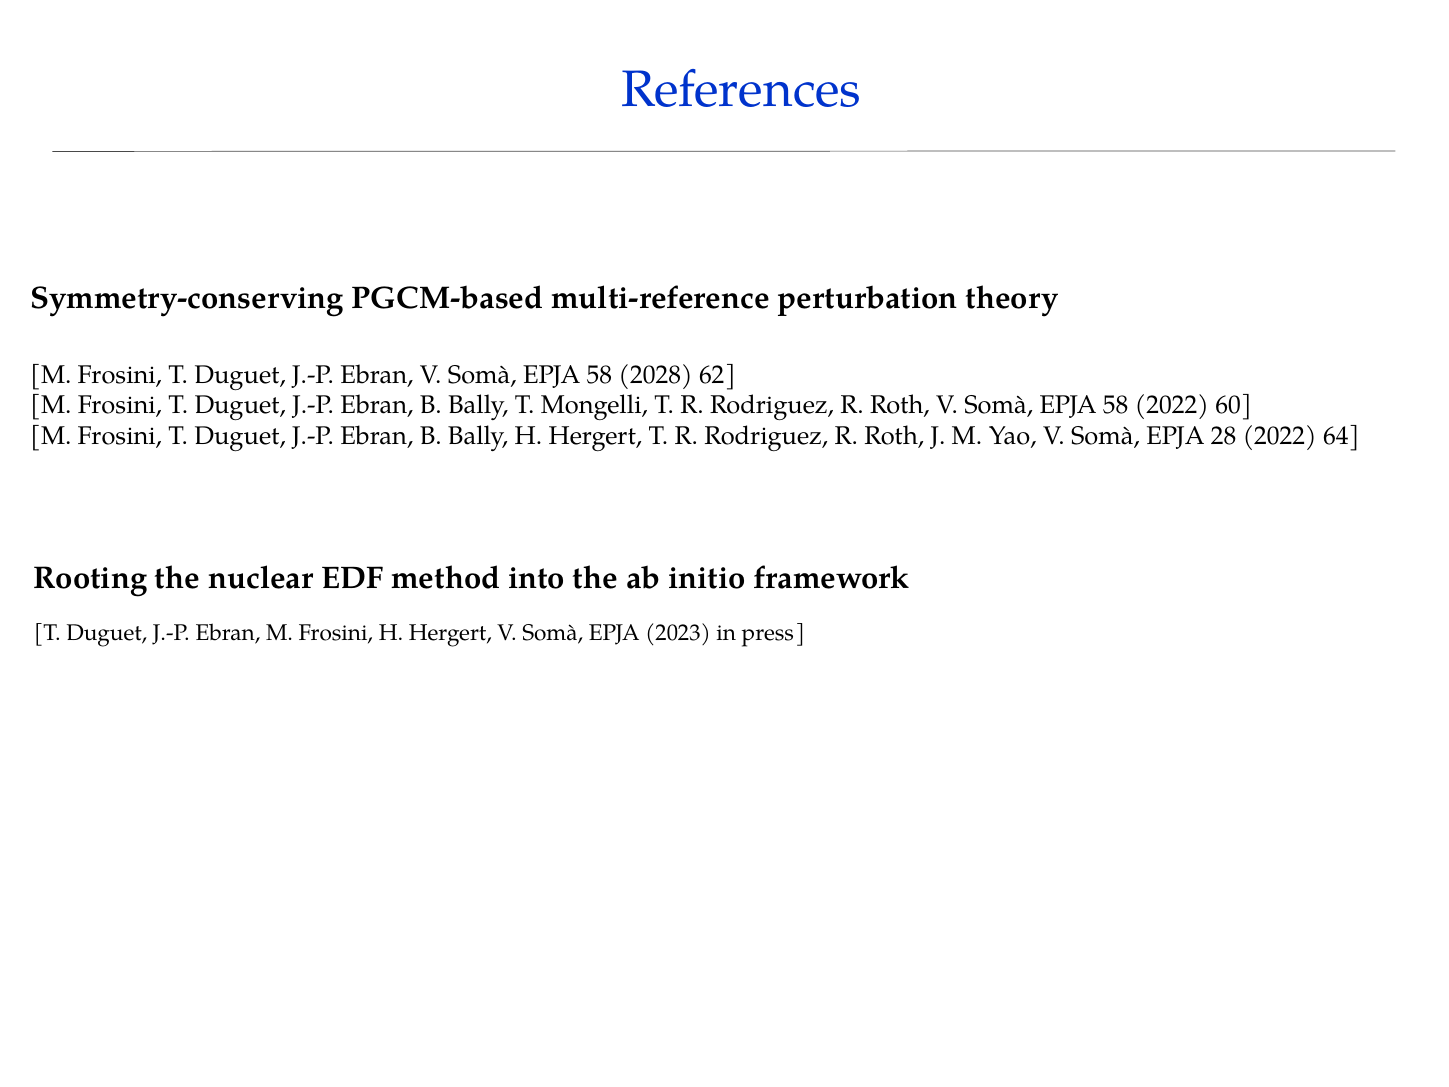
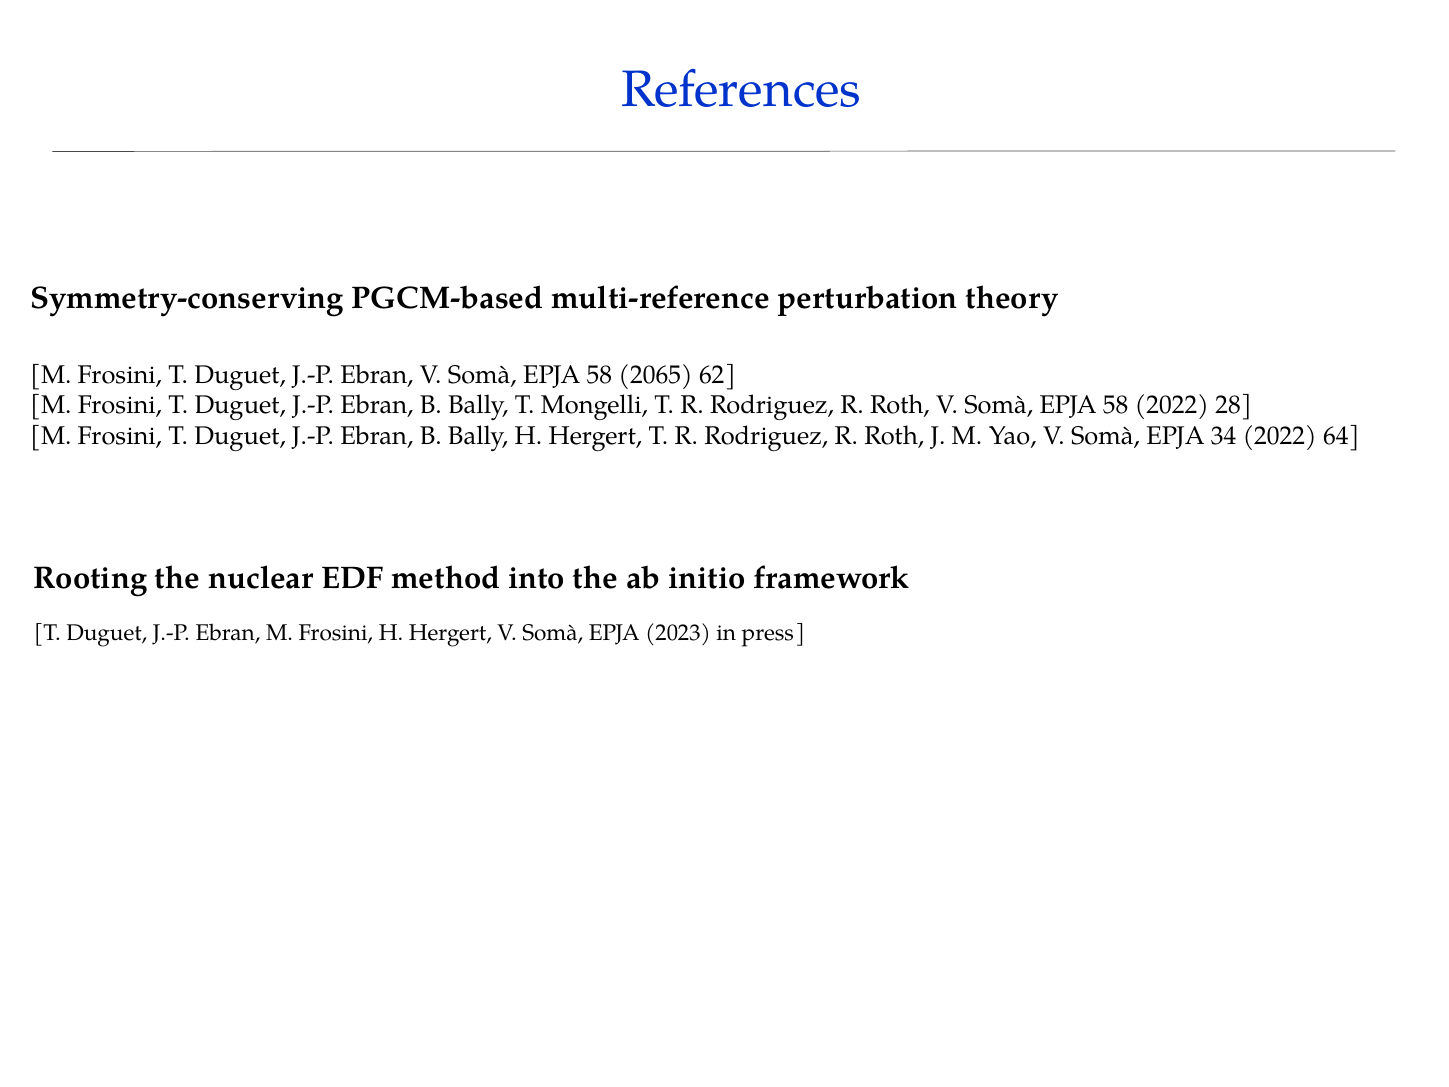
2028: 2028 -> 2065
60: 60 -> 28
28: 28 -> 34
